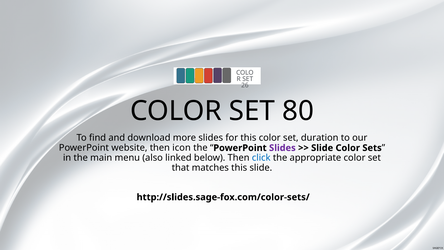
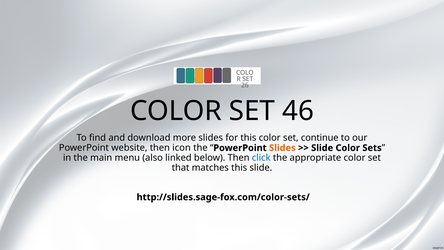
80: 80 -> 46
duration: duration -> continue
Slides at (282, 148) colour: purple -> orange
